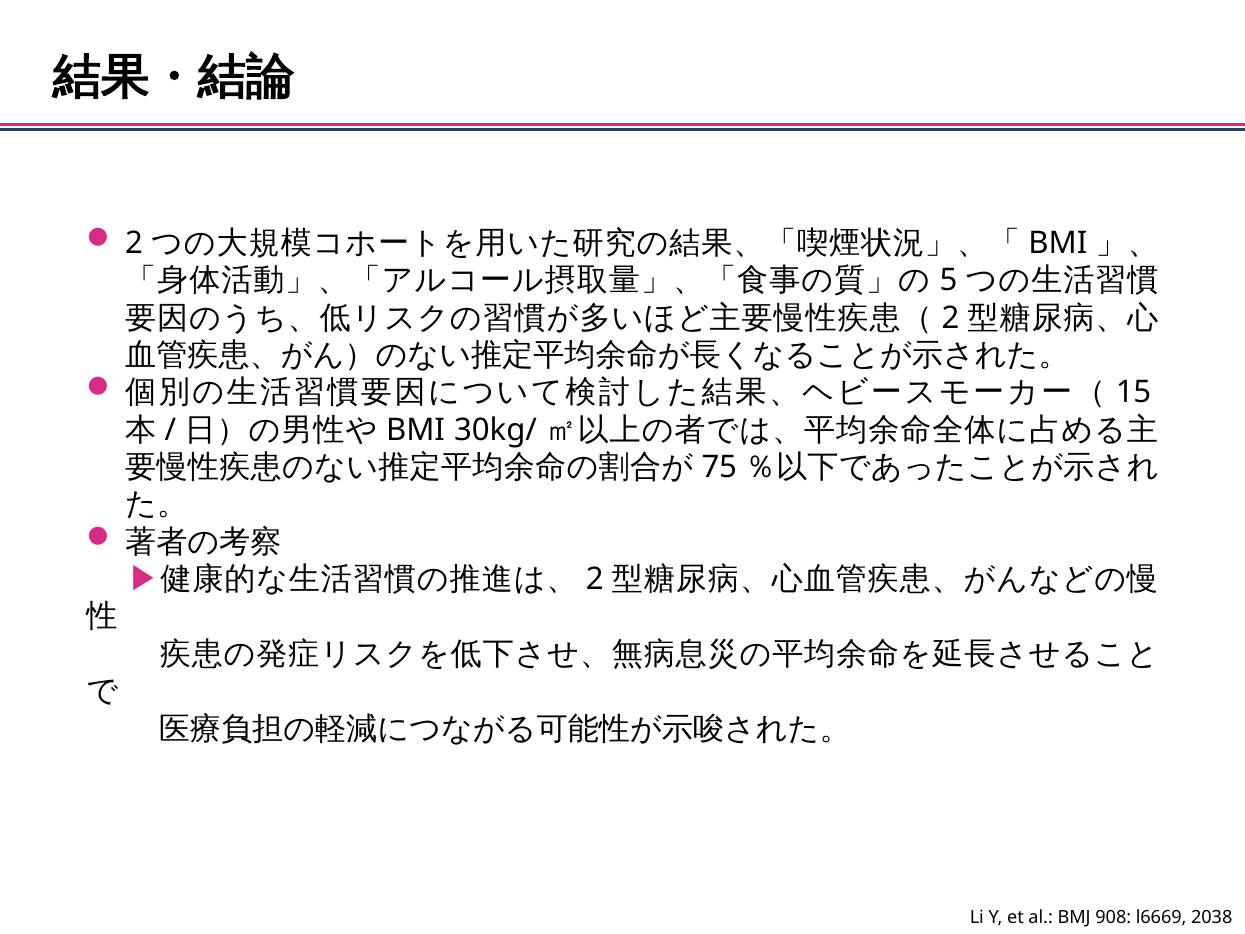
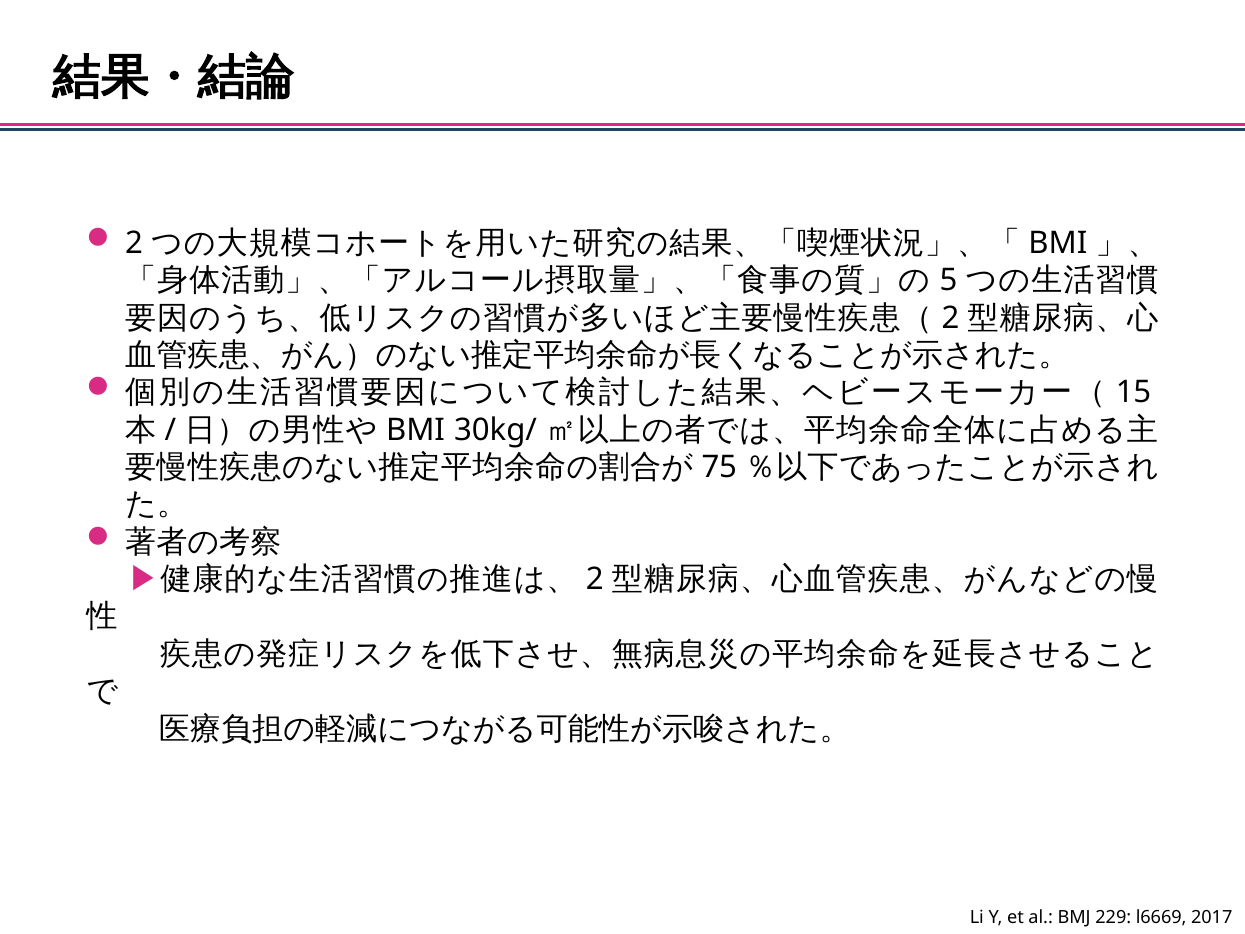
908: 908 -> 229
2038: 2038 -> 2017
